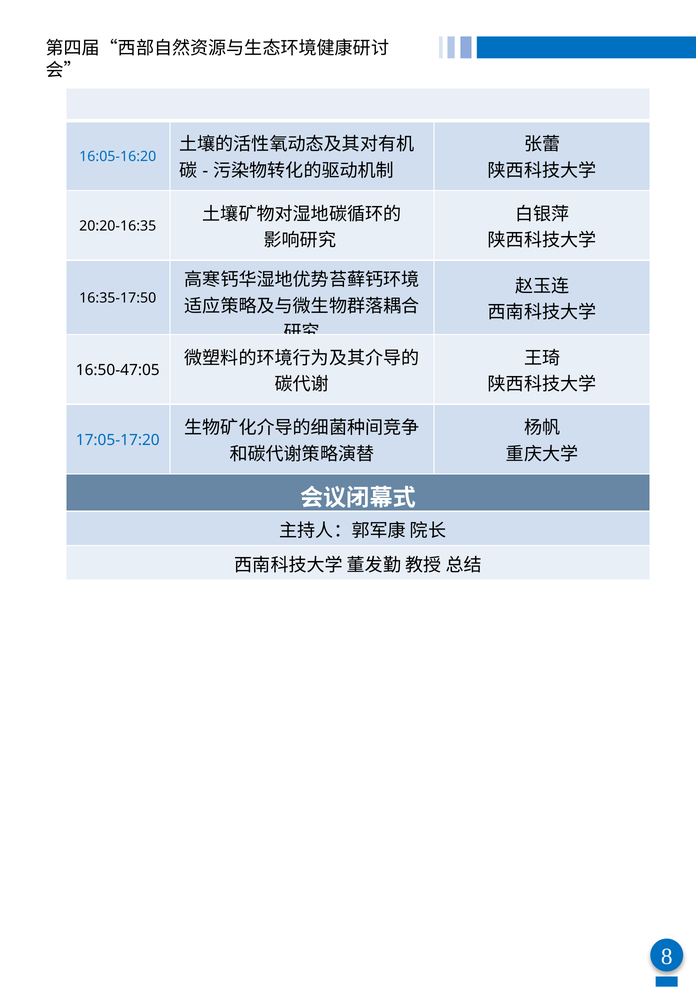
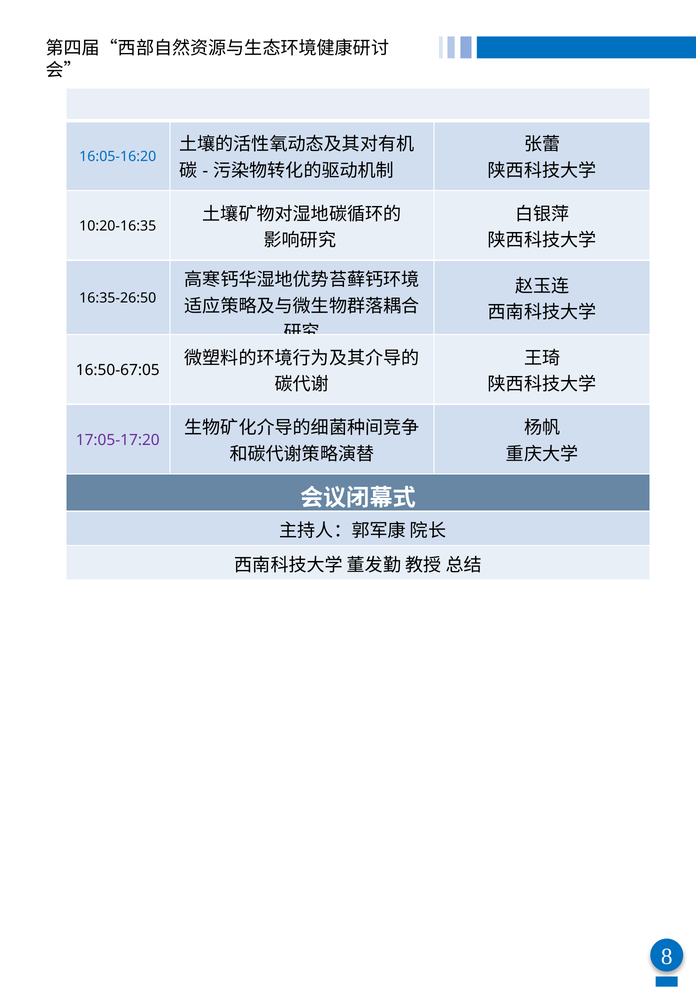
20:20-16:35: 20:20-16:35 -> 10:20-16:35
16:35-17:50: 16:35-17:50 -> 16:35-26:50
16:50-47:05: 16:50-47:05 -> 16:50-67:05
17:05-17:20 colour: blue -> purple
